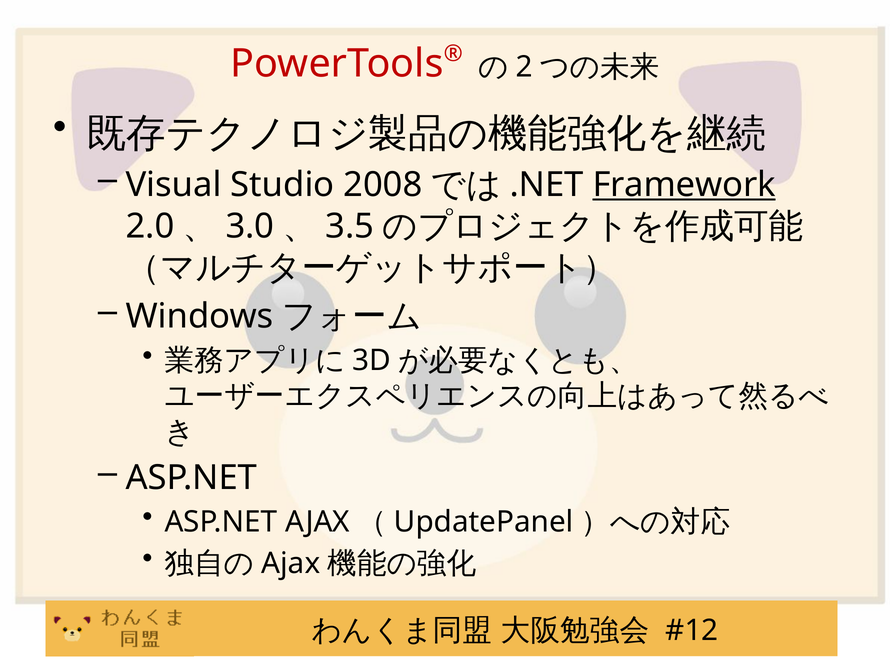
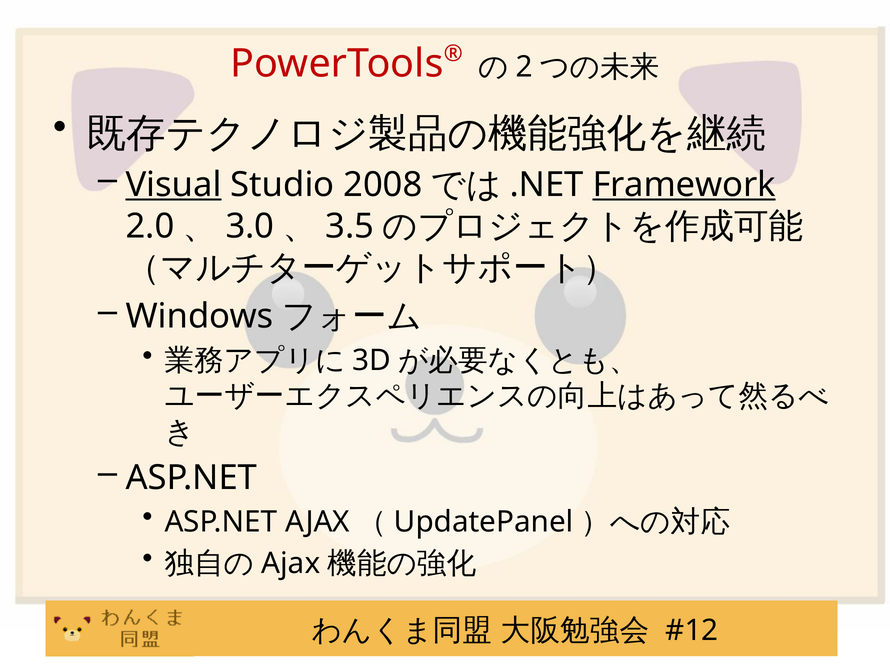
Visual underline: none -> present
